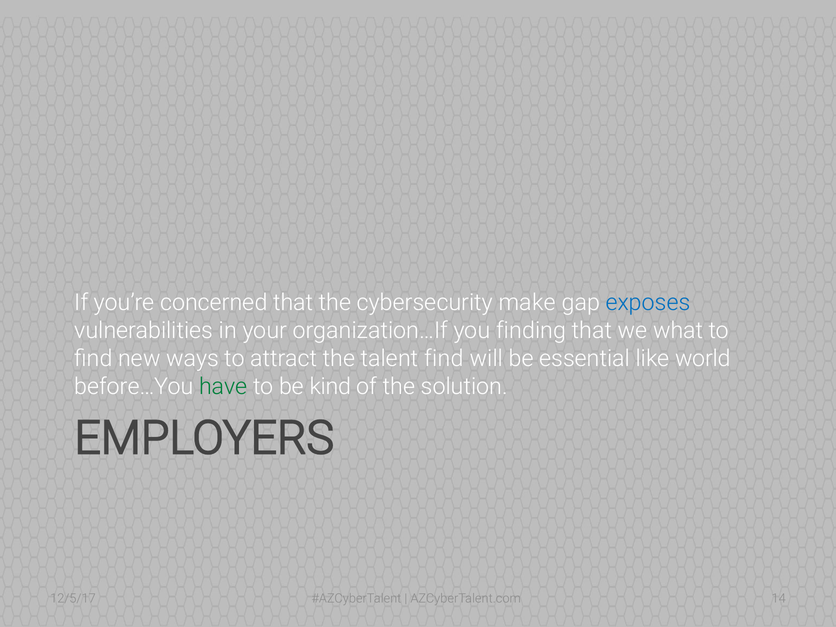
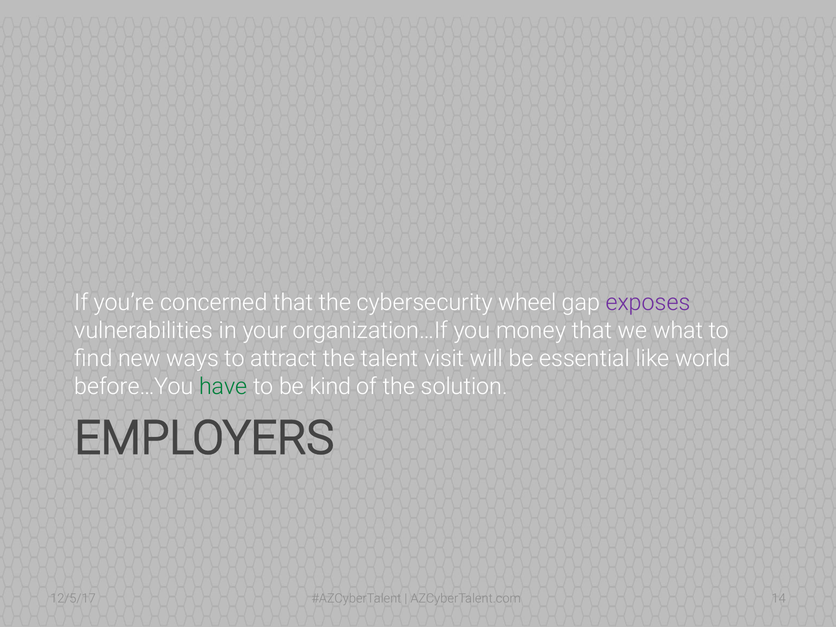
make: make -> wheel
exposes colour: blue -> purple
finding: finding -> money
talent find: find -> visit
